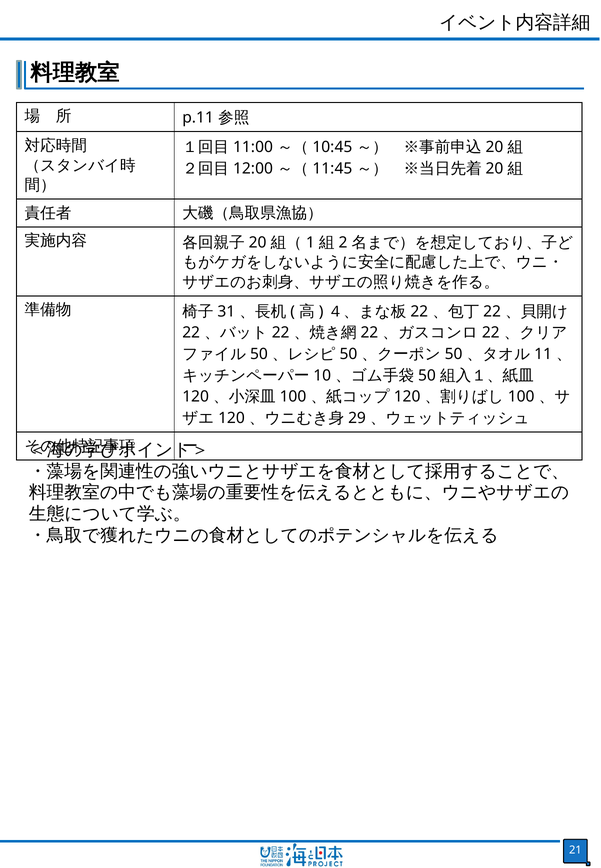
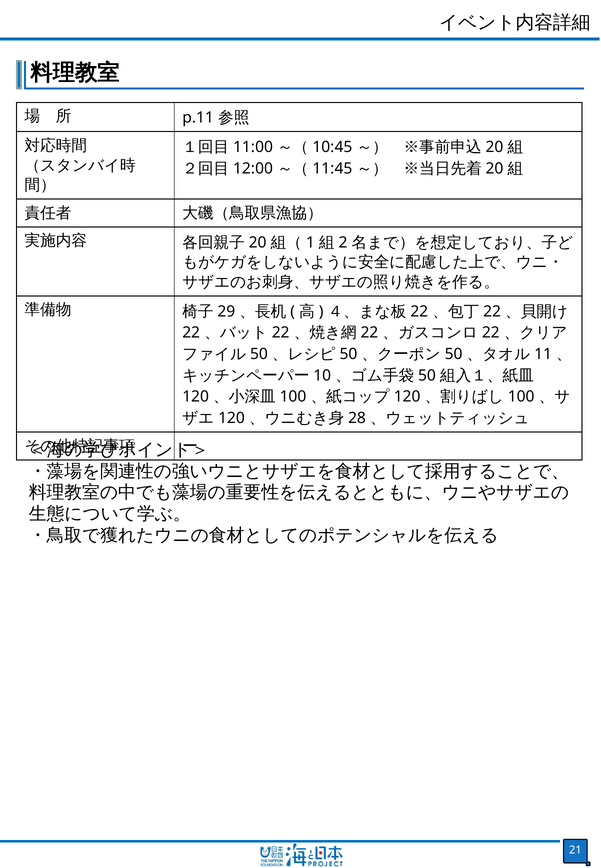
31: 31 -> 29
29: 29 -> 28
